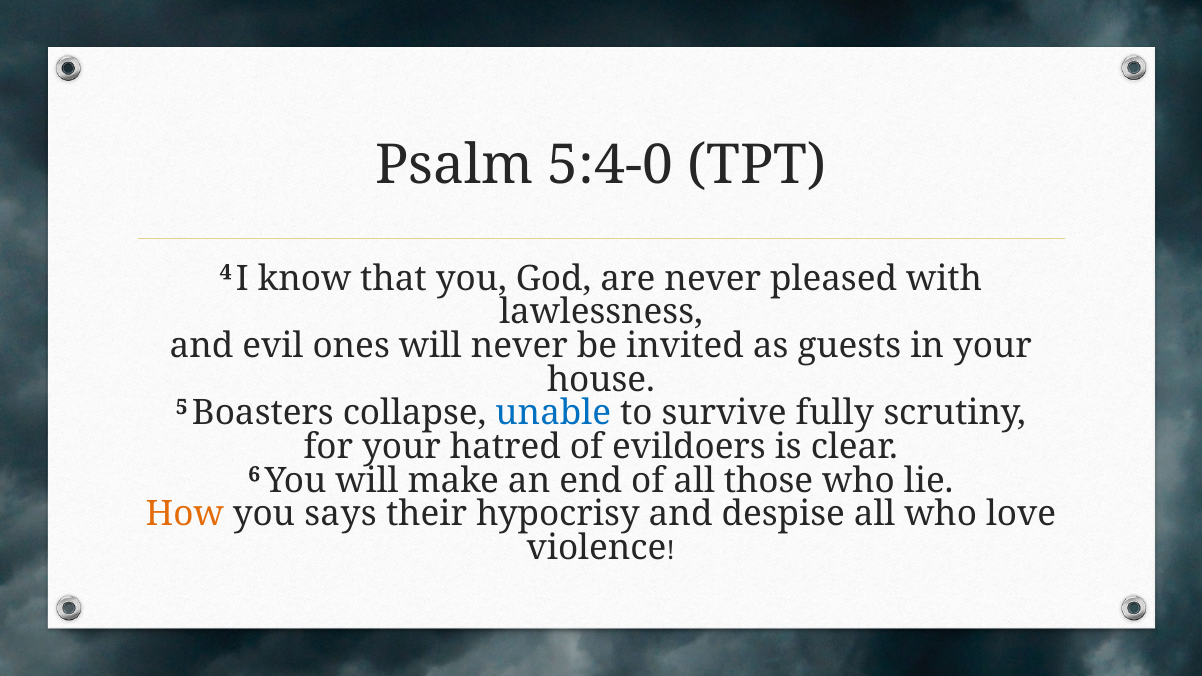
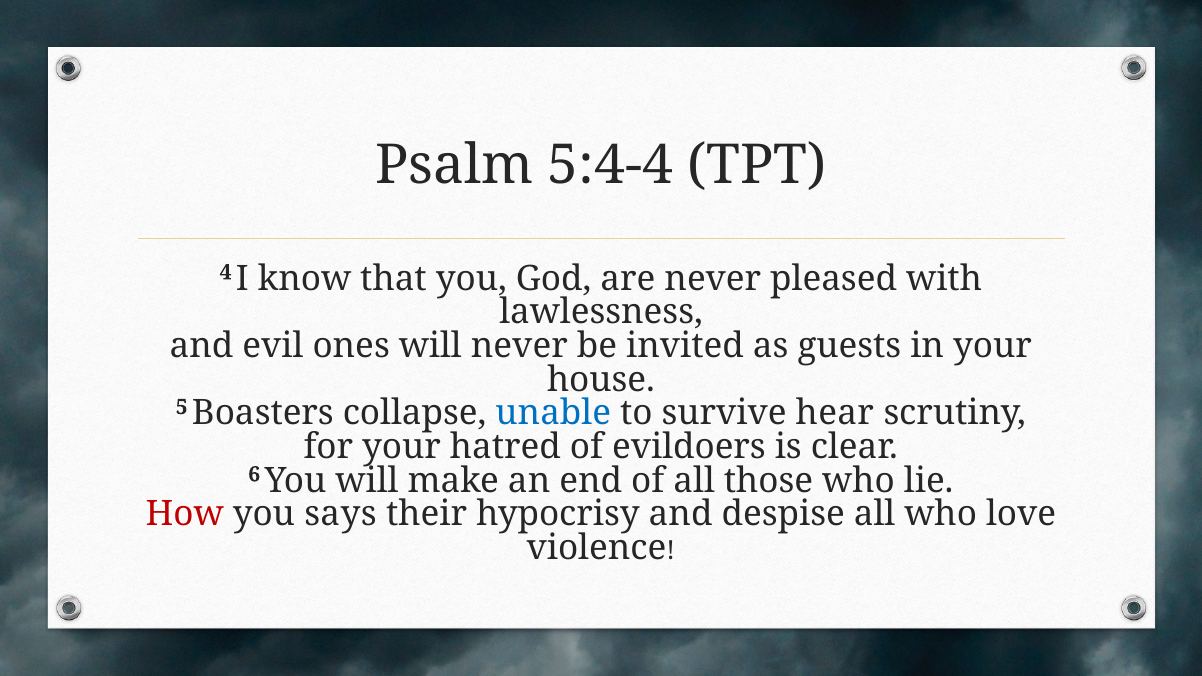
5:4-0: 5:4-0 -> 5:4-4
fully: fully -> hear
How colour: orange -> red
